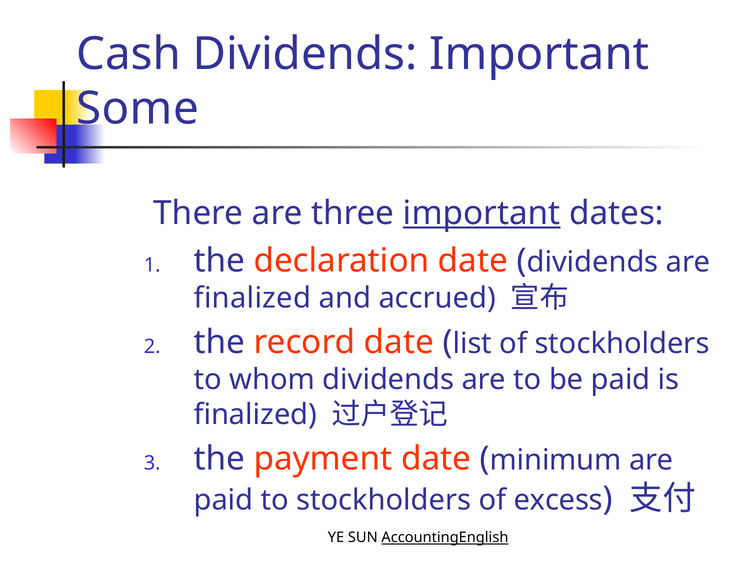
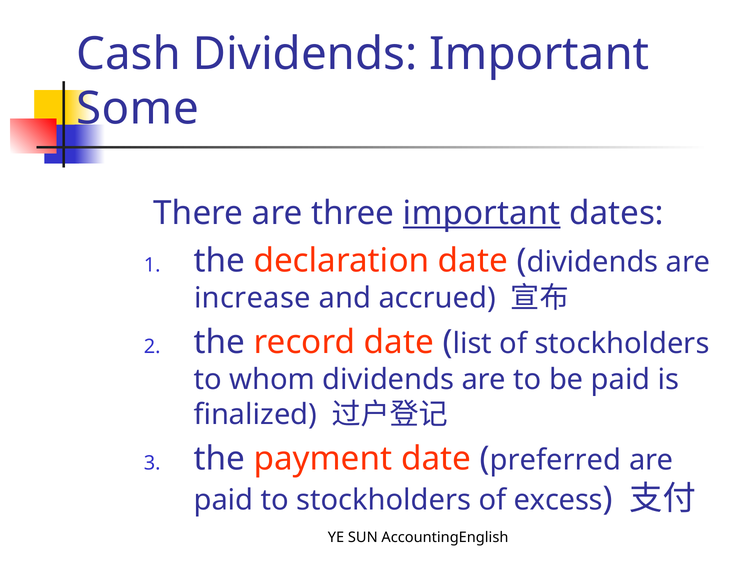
finalized at (252, 298): finalized -> increase
minimum: minimum -> preferred
AccountingEnglish underline: present -> none
